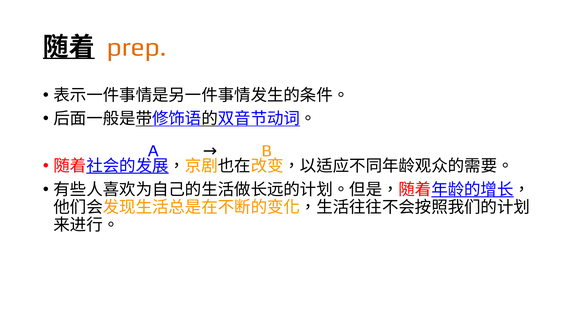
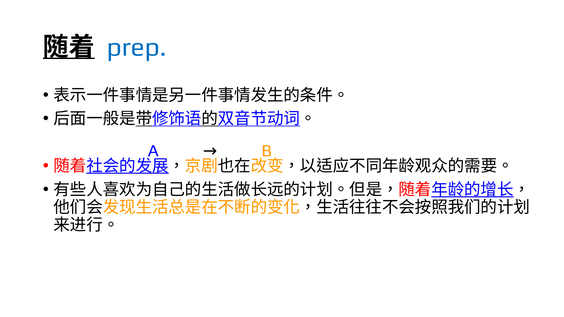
prep colour: orange -> blue
